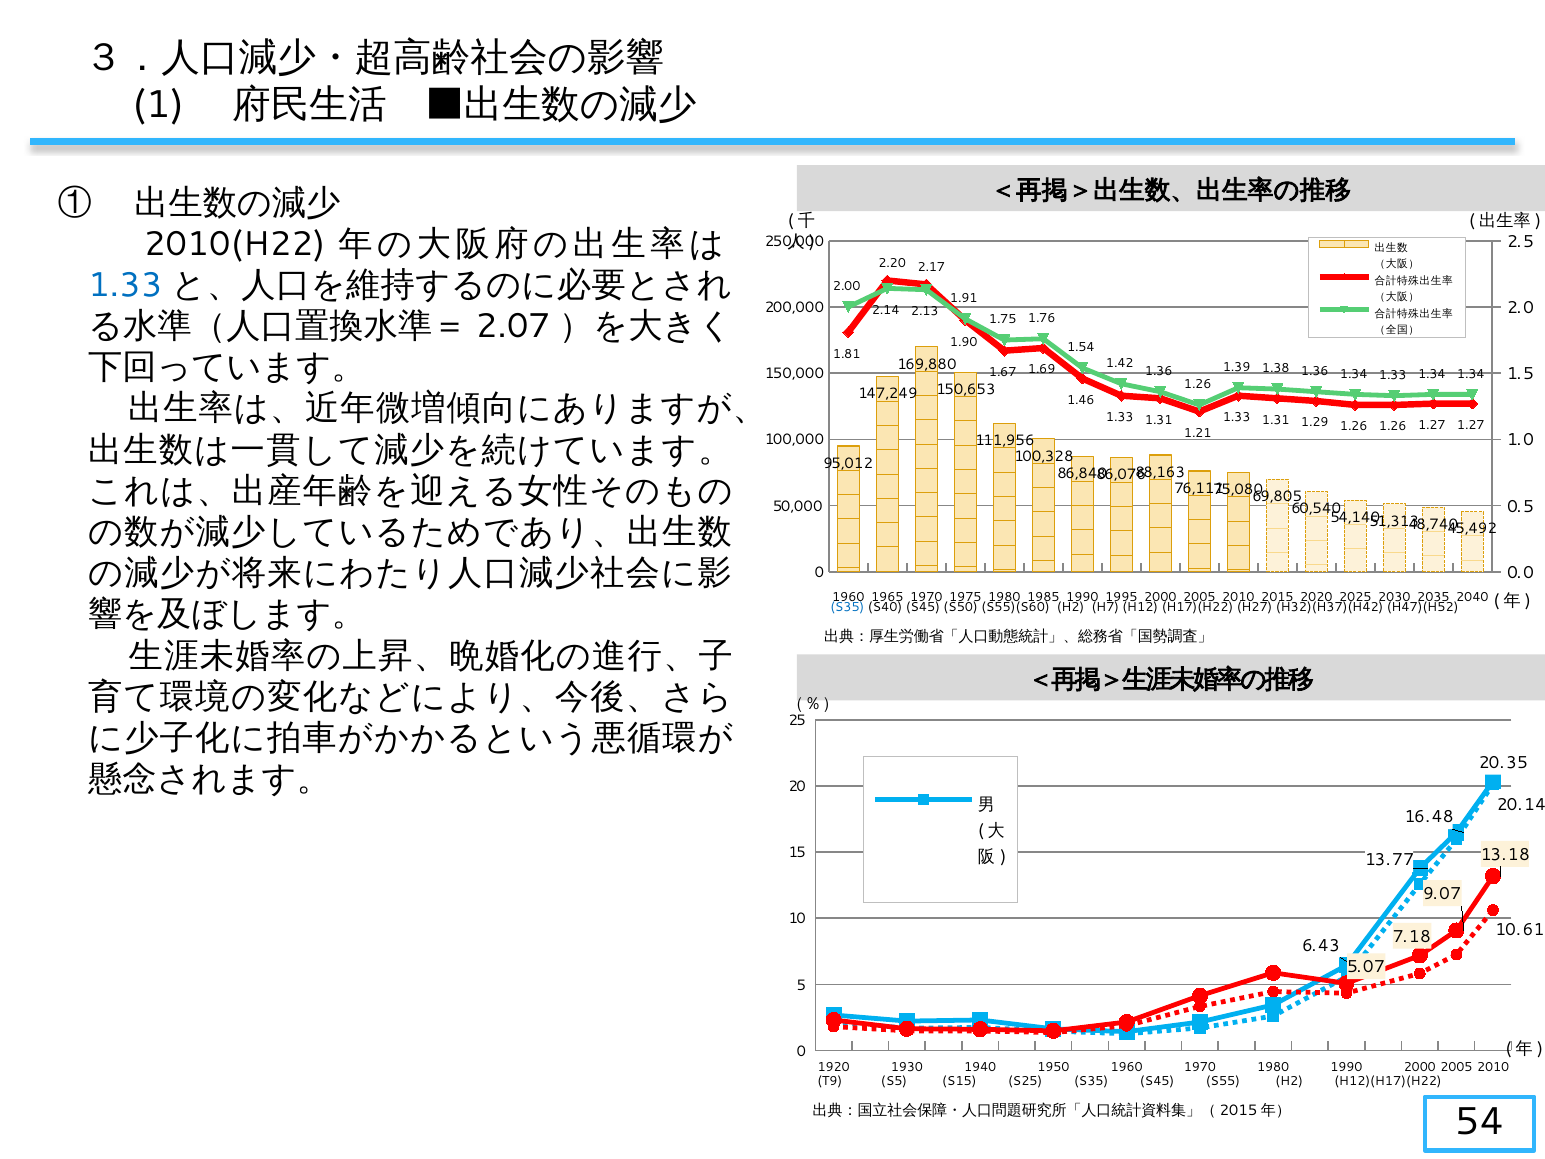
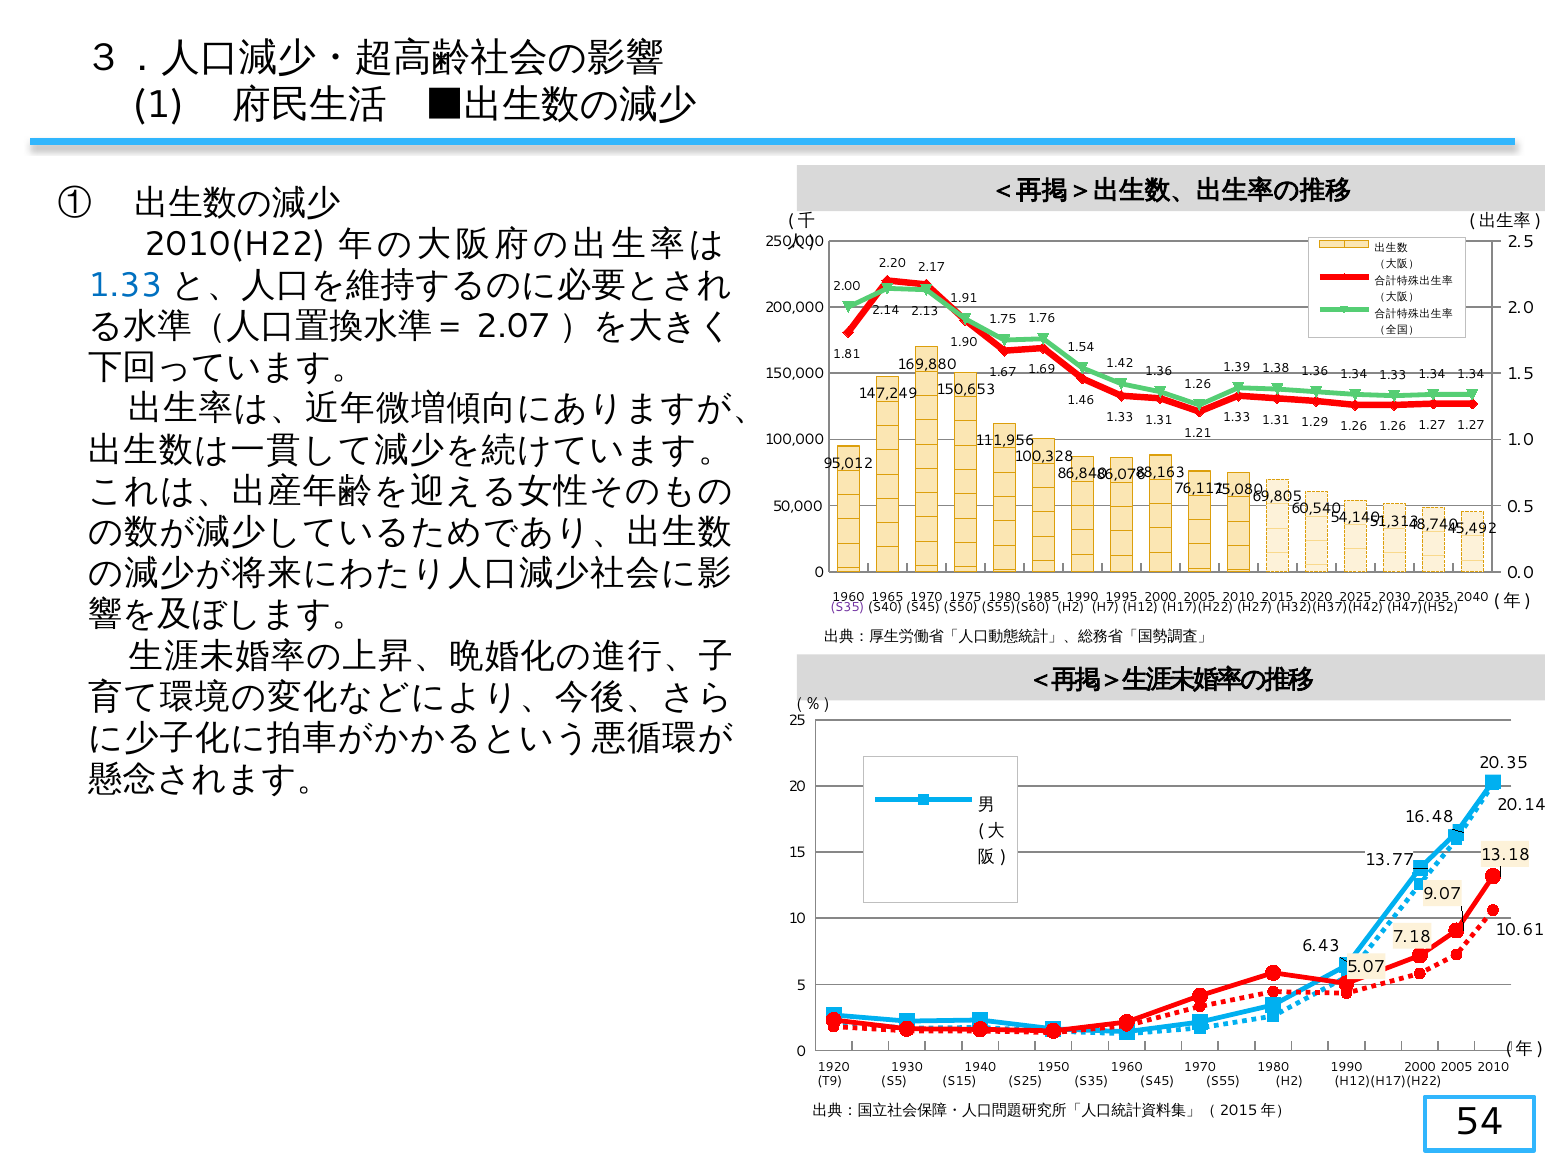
S35 at (847, 607) colour: blue -> purple
